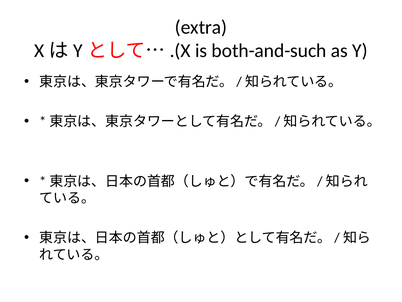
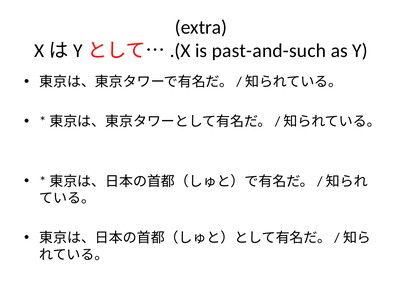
both-and-such: both-and-such -> past-and-such
